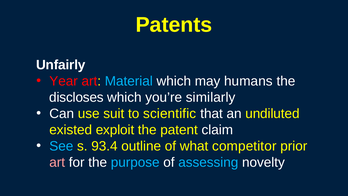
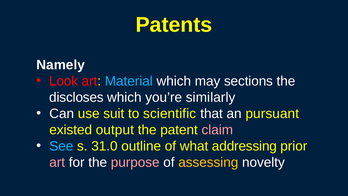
Unfairly: Unfairly -> Namely
Year: Year -> Look
humans: humans -> sections
undiluted: undiluted -> pursuant
exploit: exploit -> output
claim colour: white -> pink
93.4: 93.4 -> 31.0
competitor: competitor -> addressing
purpose colour: light blue -> pink
assessing colour: light blue -> yellow
